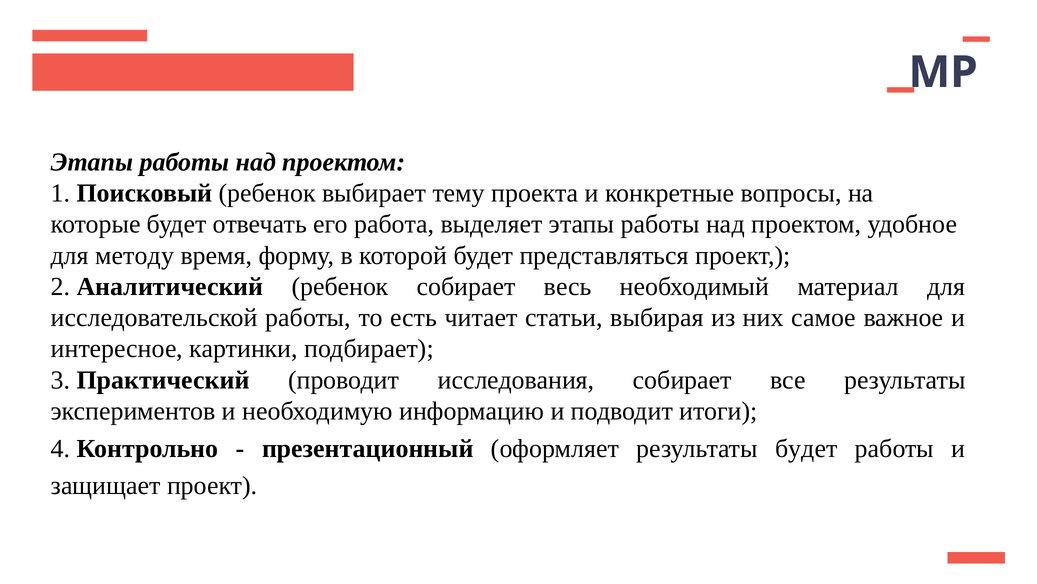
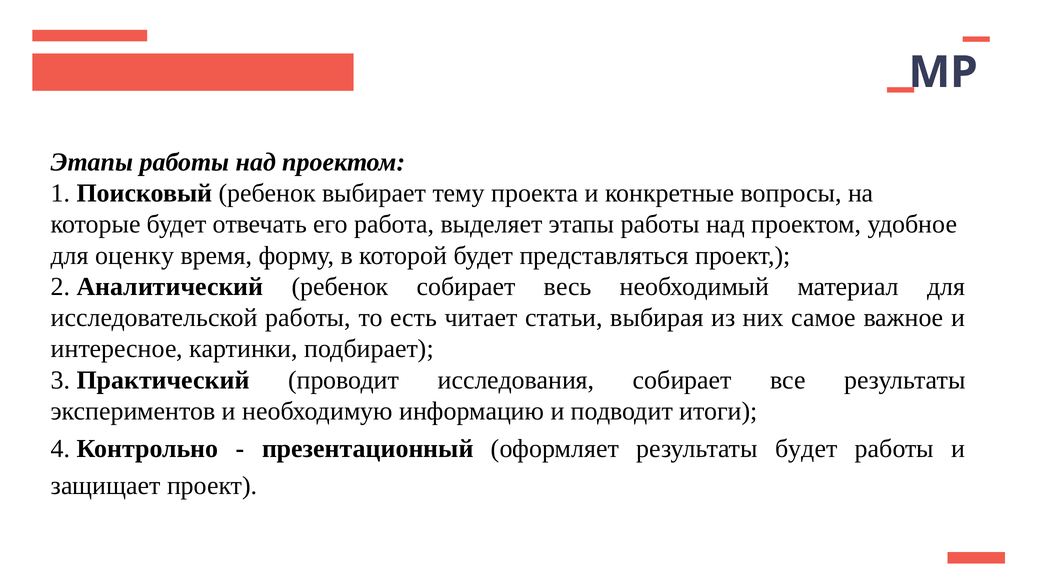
методу: методу -> оценку
